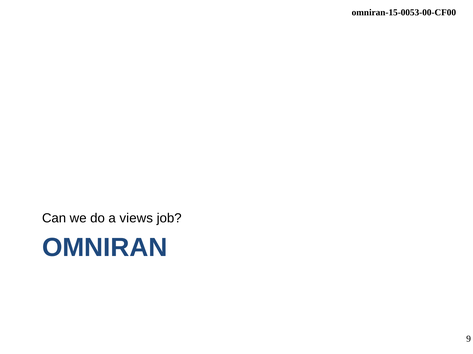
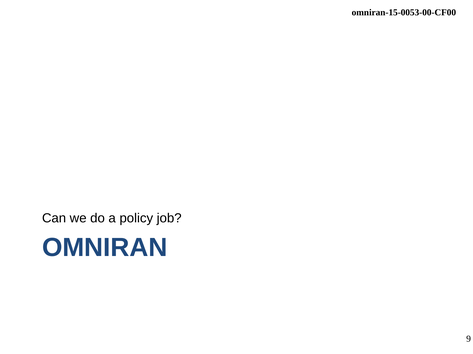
views: views -> policy
